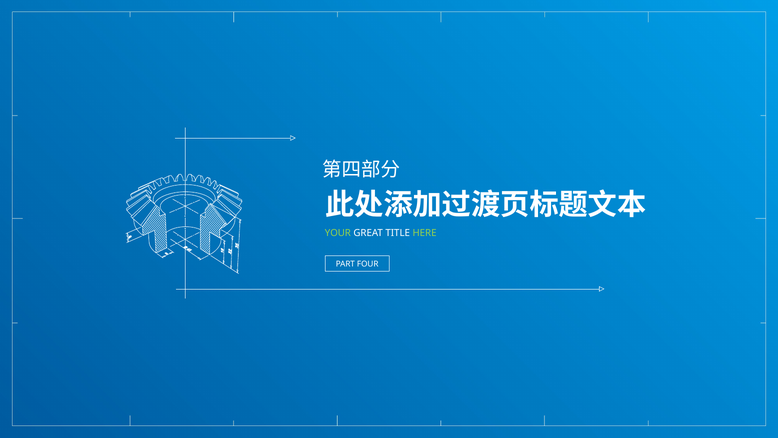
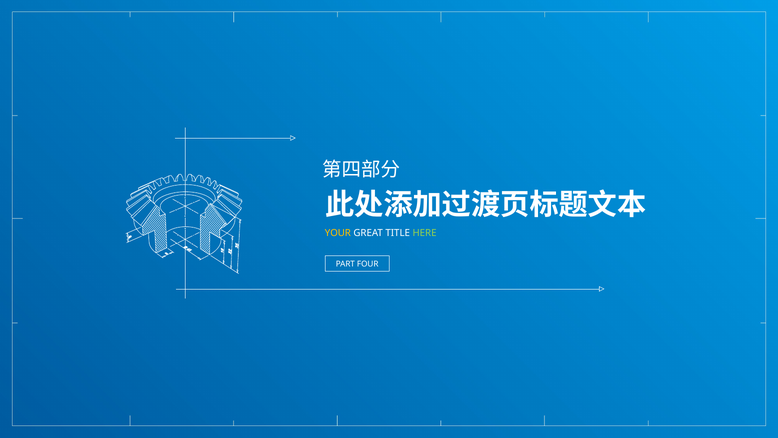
YOUR colour: light green -> yellow
